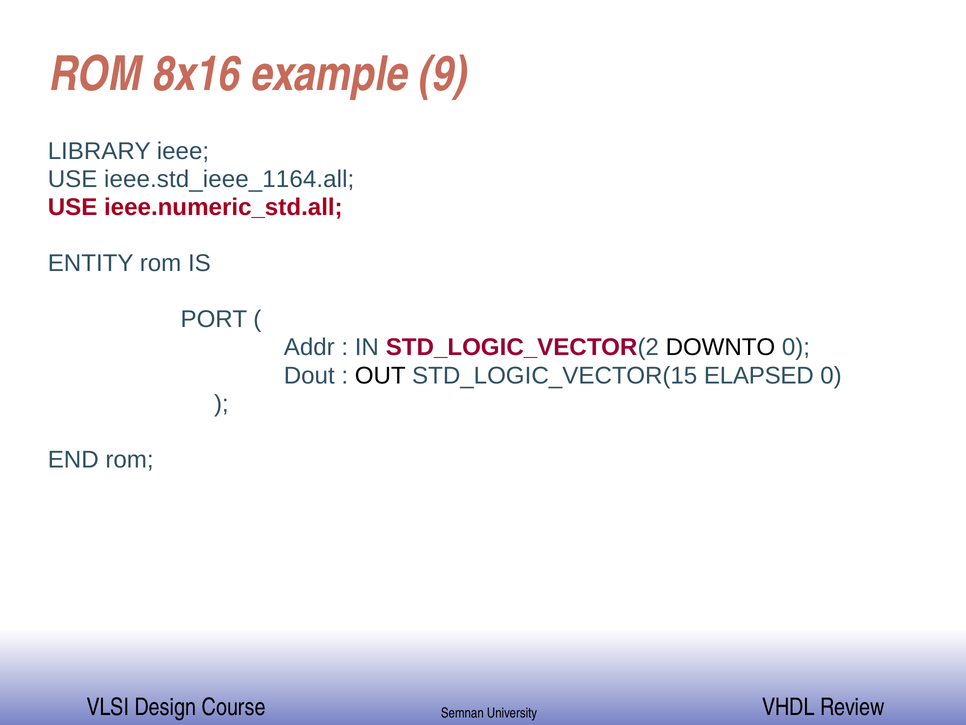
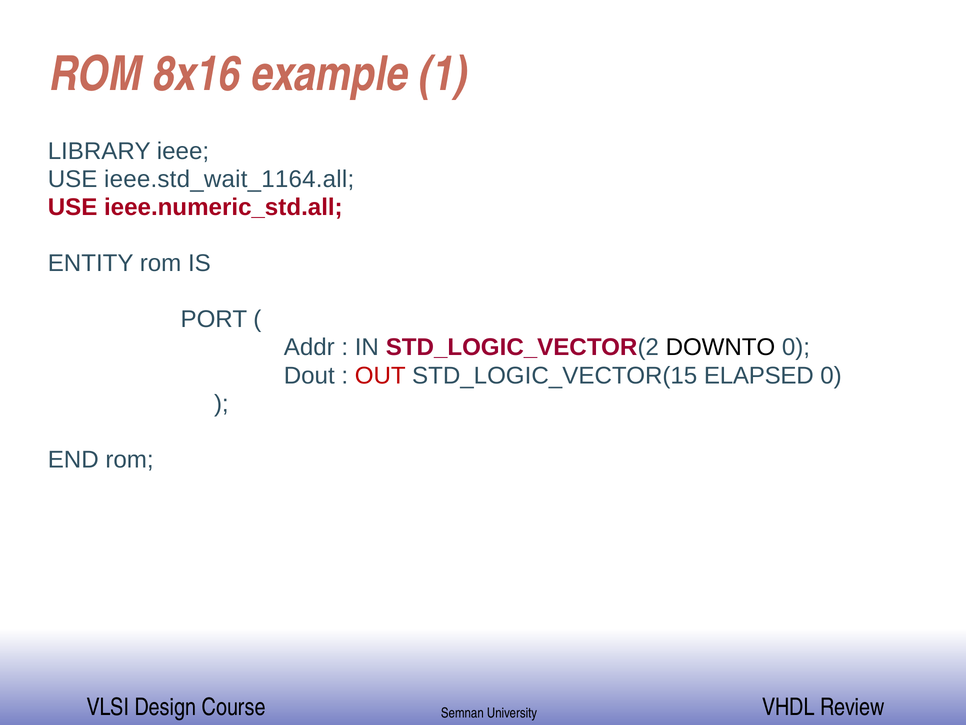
9: 9 -> 1
ieee.std_ieee_1164.all: ieee.std_ieee_1164.all -> ieee.std_wait_1164.all
OUT colour: black -> red
